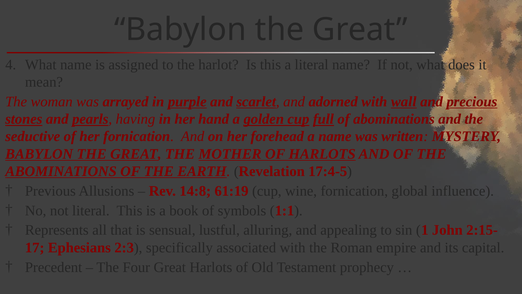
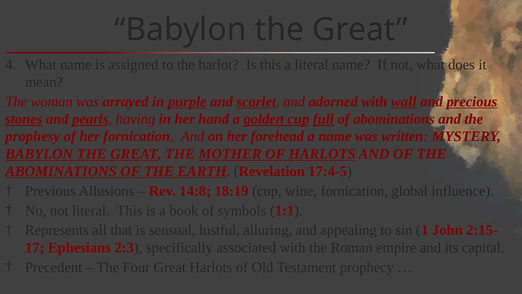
seductive: seductive -> prophesy
61:19: 61:19 -> 18:19
